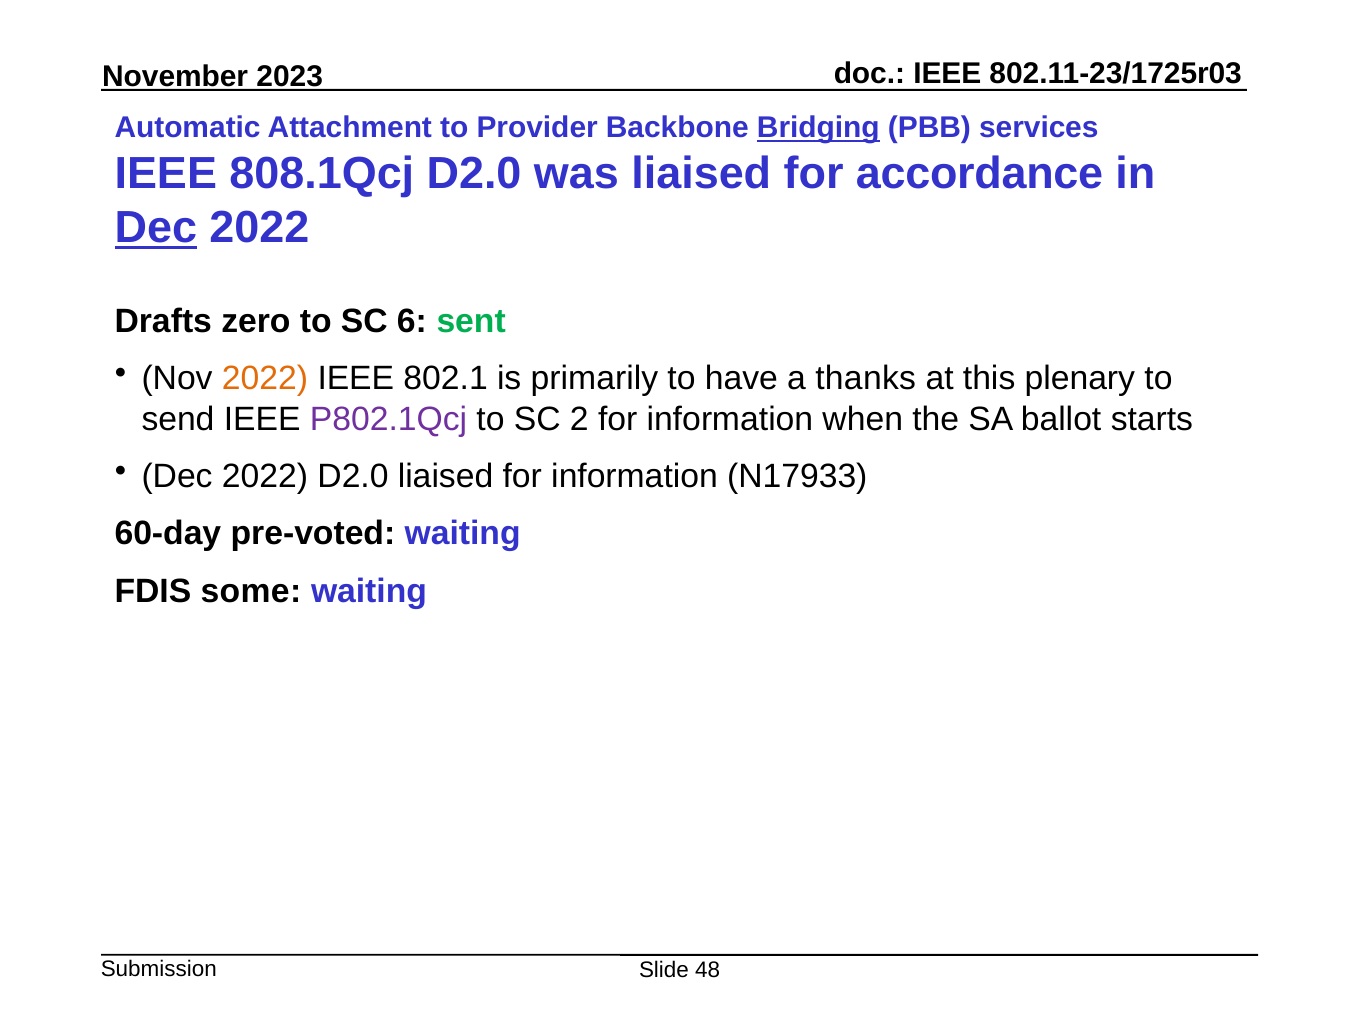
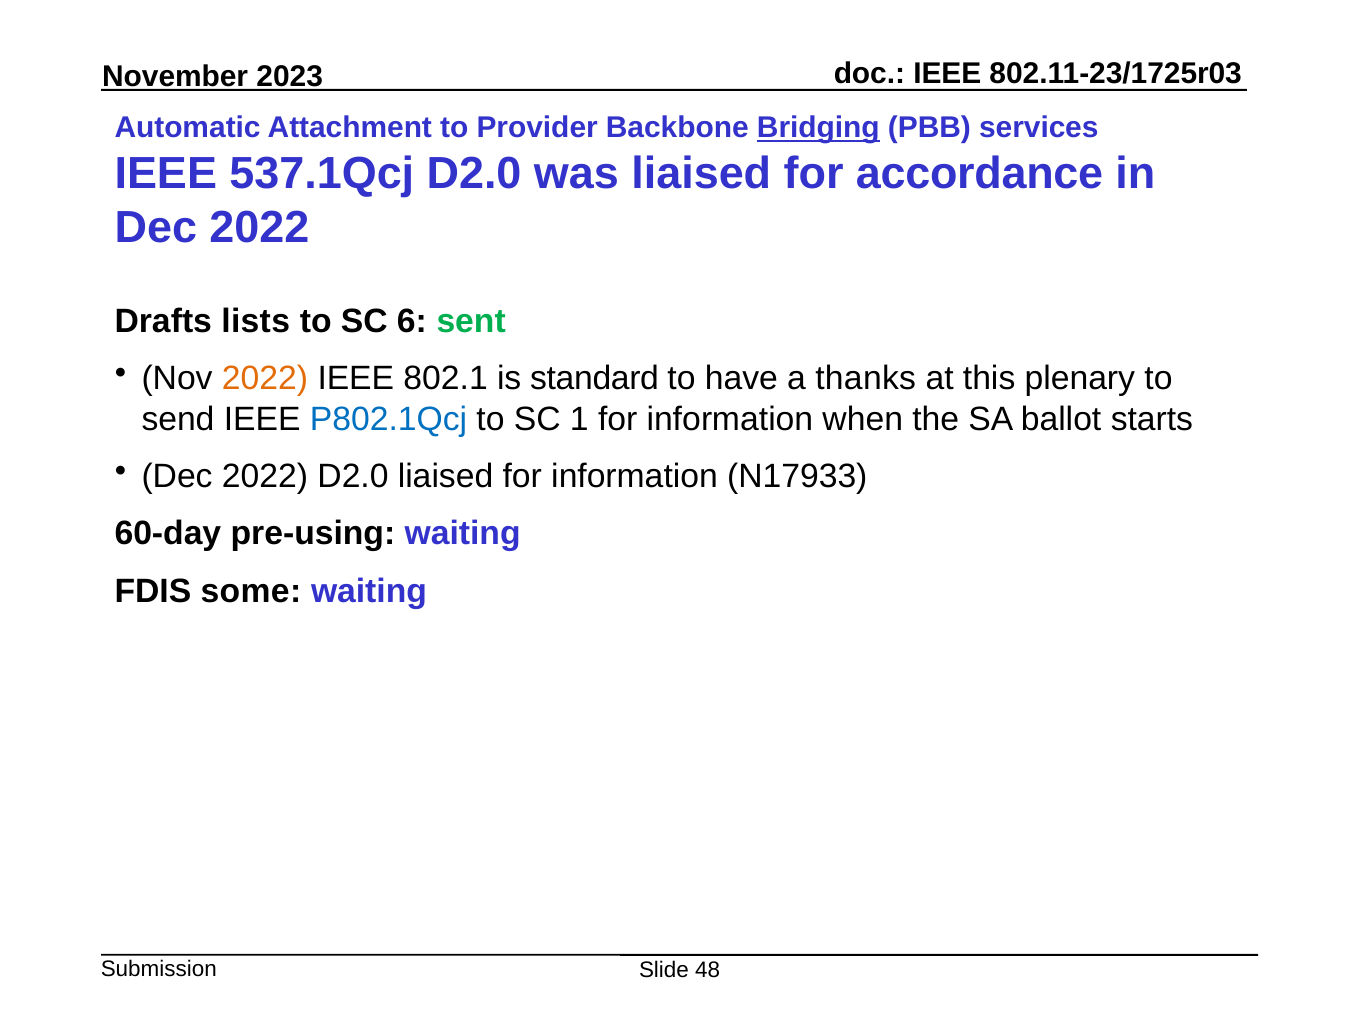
808.1Qcj: 808.1Qcj -> 537.1Qcj
Dec at (156, 228) underline: present -> none
zero: zero -> lists
primarily: primarily -> standard
P802.1Qcj colour: purple -> blue
2: 2 -> 1
pre-voted: pre-voted -> pre-using
